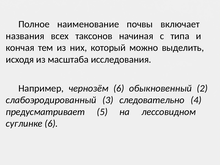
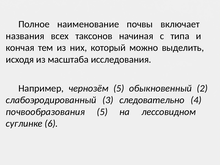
чернозём 6: 6 -> 5
предусматривает: предусматривает -> почвообразования
